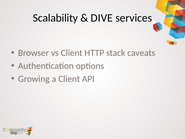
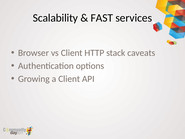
DIVE: DIVE -> FAST
